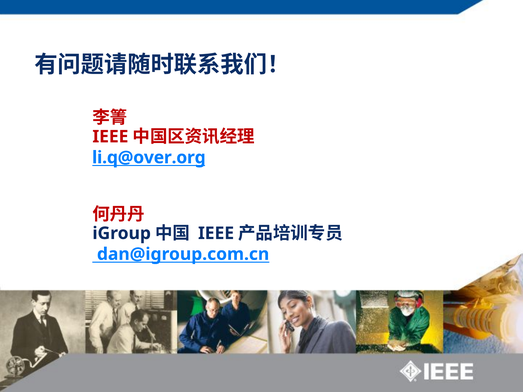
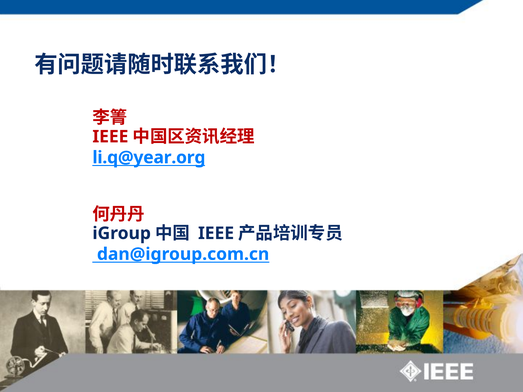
li.q@over.org: li.q@over.org -> li.q@year.org
